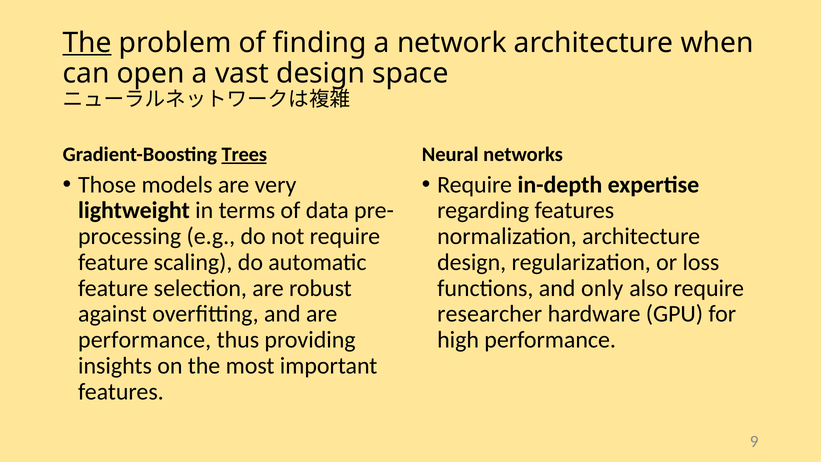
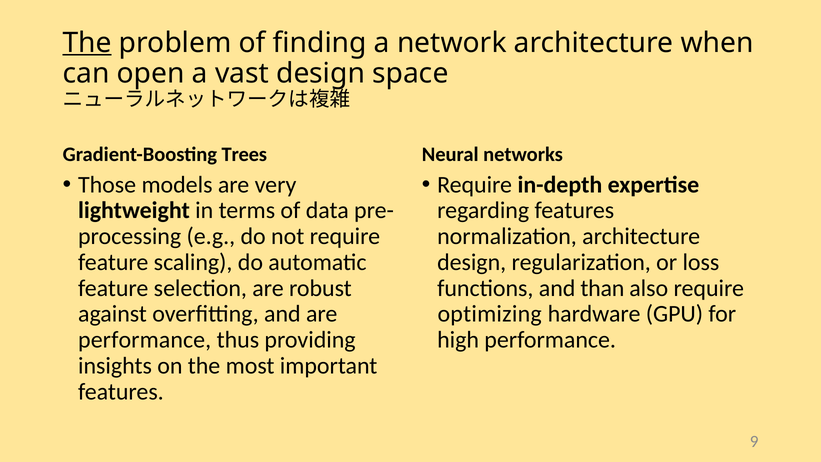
Trees underline: present -> none
only: only -> than
researcher: researcher -> optimizing
